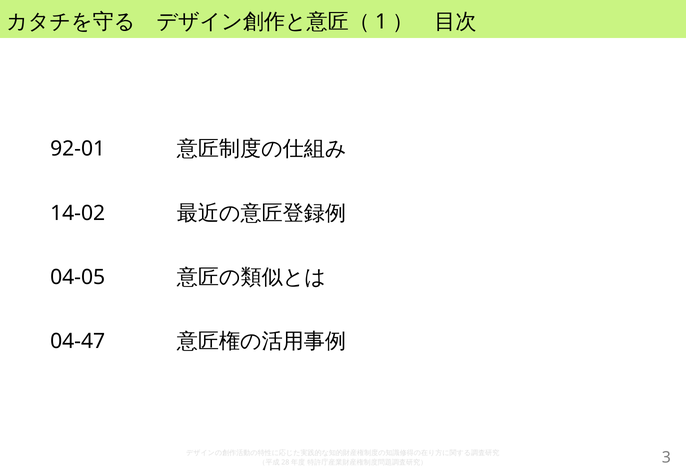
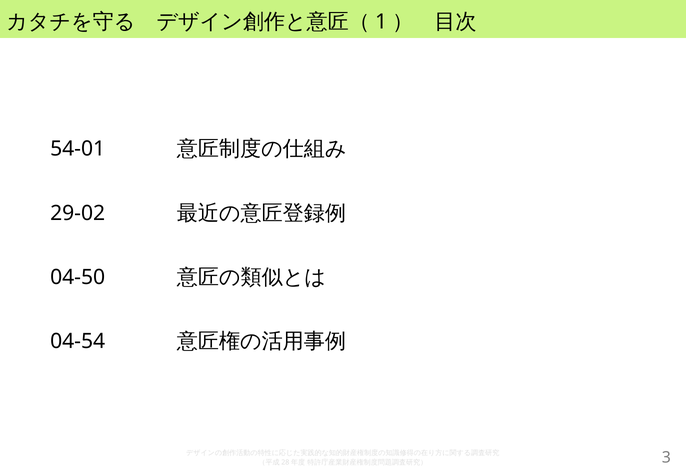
92-01: 92-01 -> 54-01
14-02: 14-02 -> 29-02
04-05: 04-05 -> 04-50
04-47: 04-47 -> 04-54
